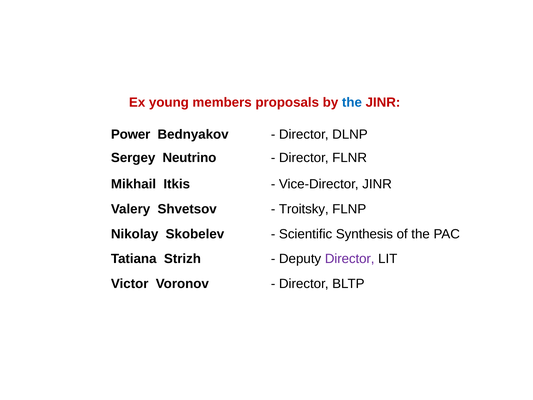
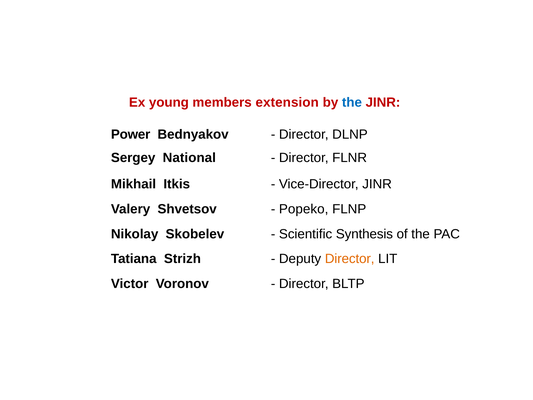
proposals: proposals -> extension
Neutrino: Neutrino -> National
Troitsky: Troitsky -> Popeko
Director at (350, 259) colour: purple -> orange
